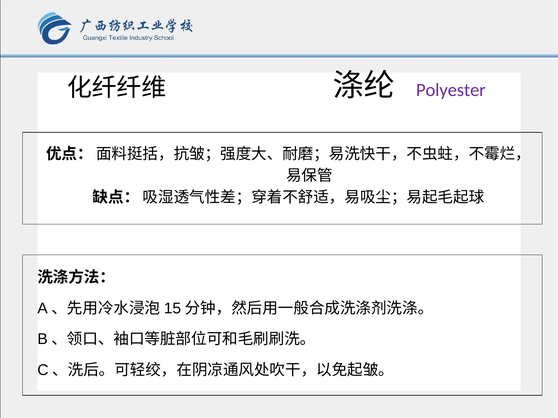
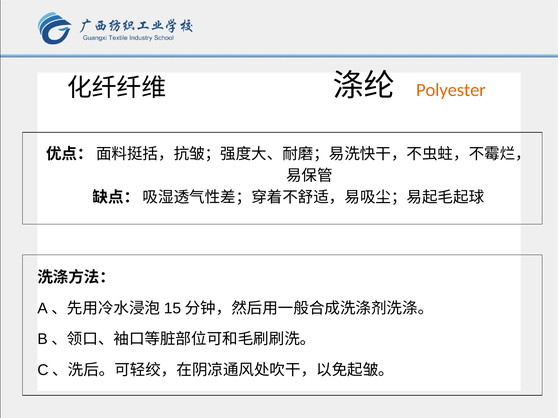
Polyester colour: purple -> orange
